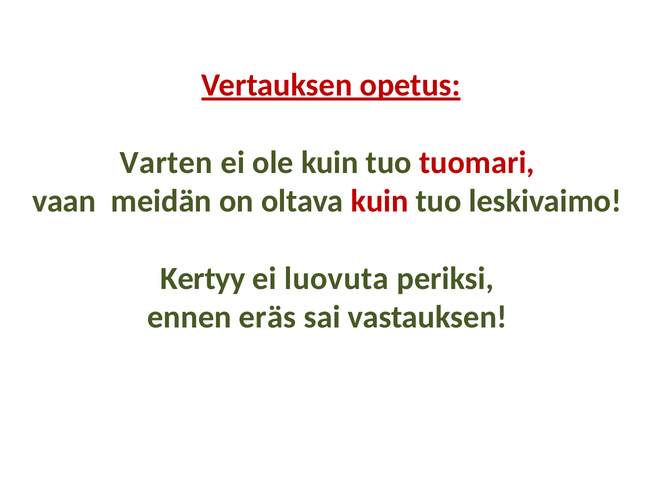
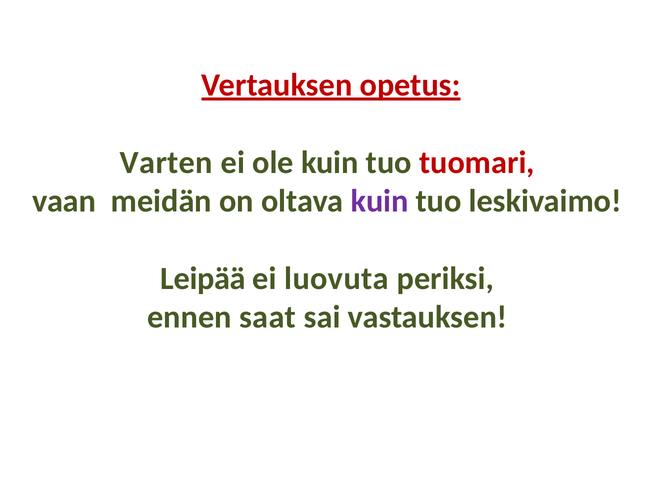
kuin at (379, 201) colour: red -> purple
Kertyy: Kertyy -> Leipää
eräs: eräs -> saat
